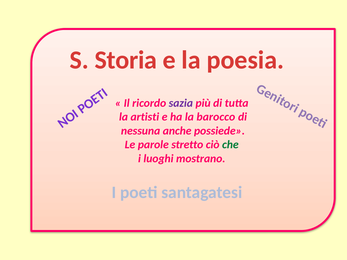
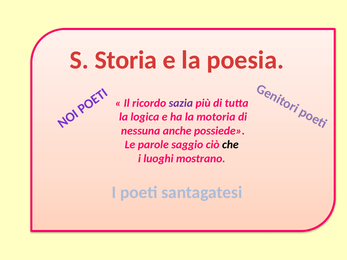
artisti: artisti -> logica
barocco: barocco -> motoria
stretto: stretto -> saggio
che colour: green -> black
